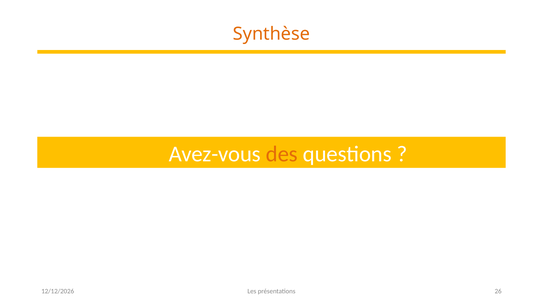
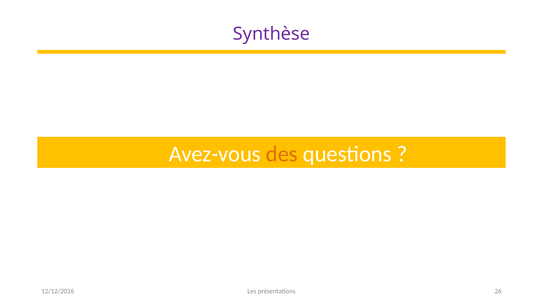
Synthèse colour: orange -> purple
